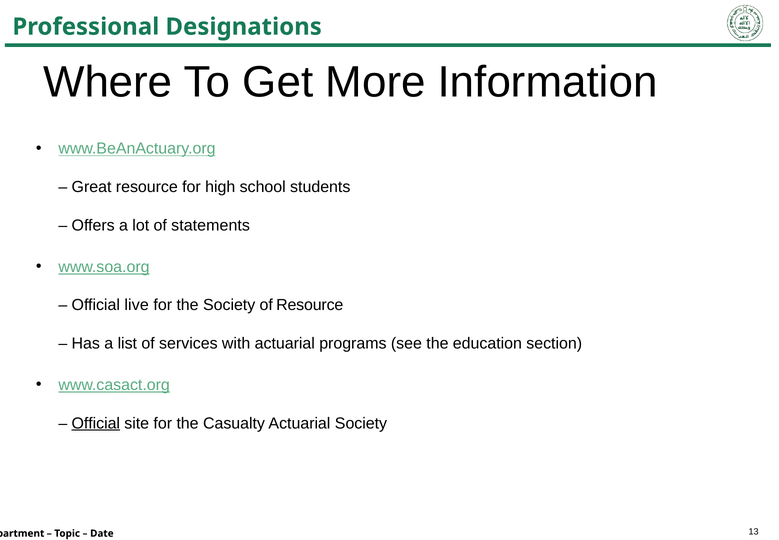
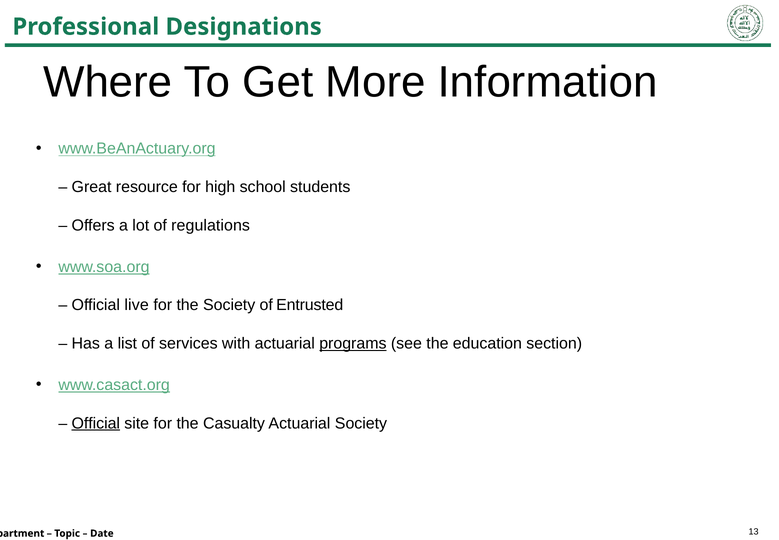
statements: statements -> regulations
of Resource: Resource -> Entrusted
programs underline: none -> present
